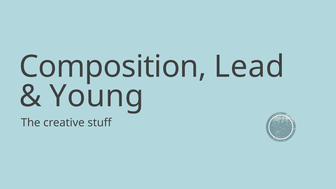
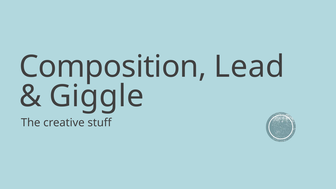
Young: Young -> Giggle
